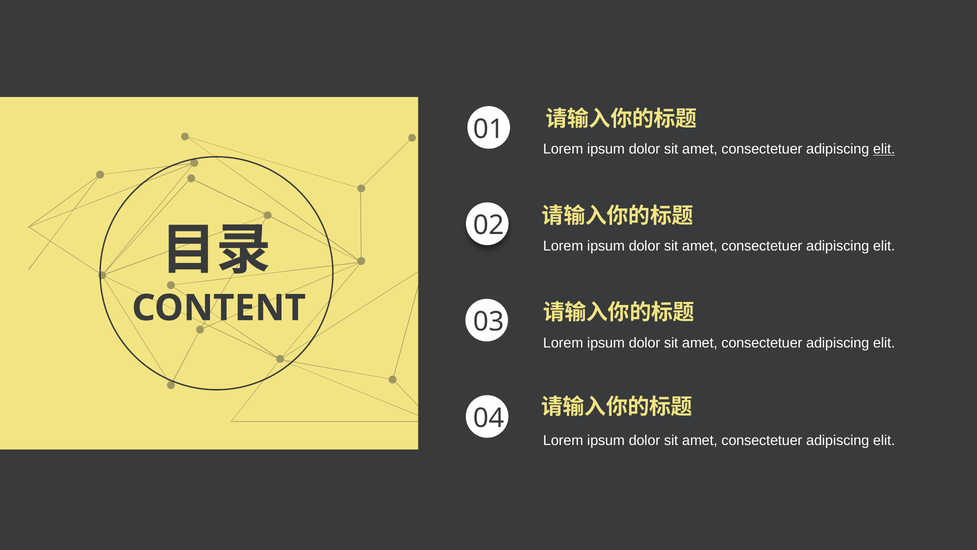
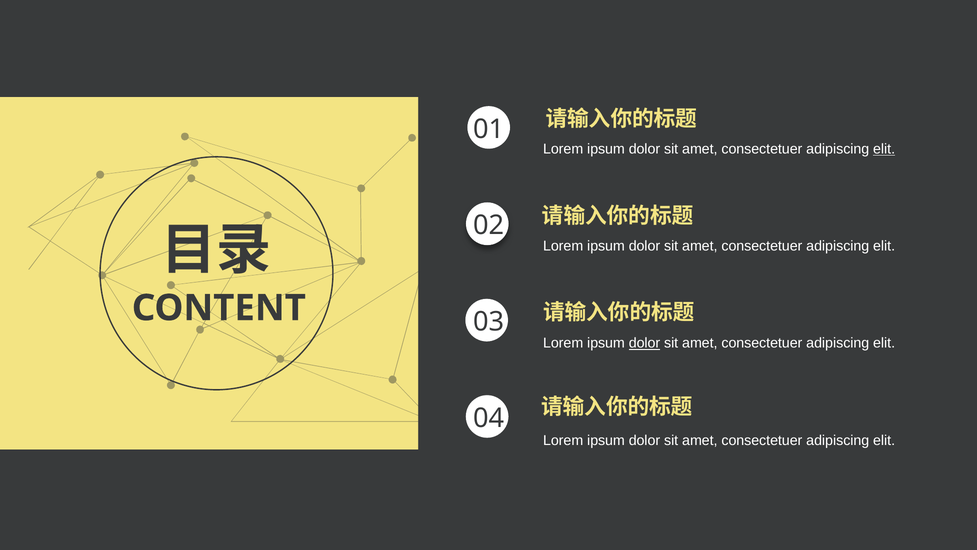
dolor at (644, 343) underline: none -> present
